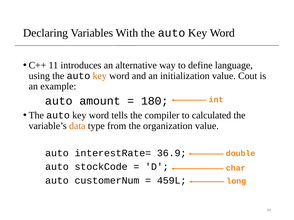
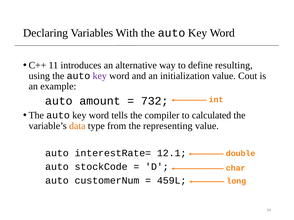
language: language -> resulting
key at (100, 76) colour: orange -> purple
180: 180 -> 732
organization: organization -> representing
36.9: 36.9 -> 12.1
